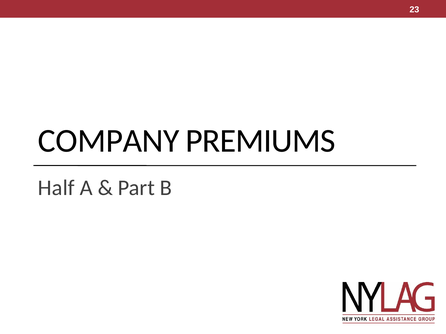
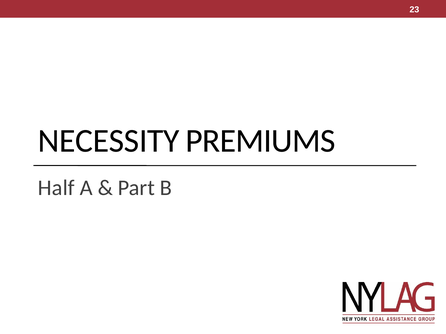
COMPANY: COMPANY -> NECESSITY
